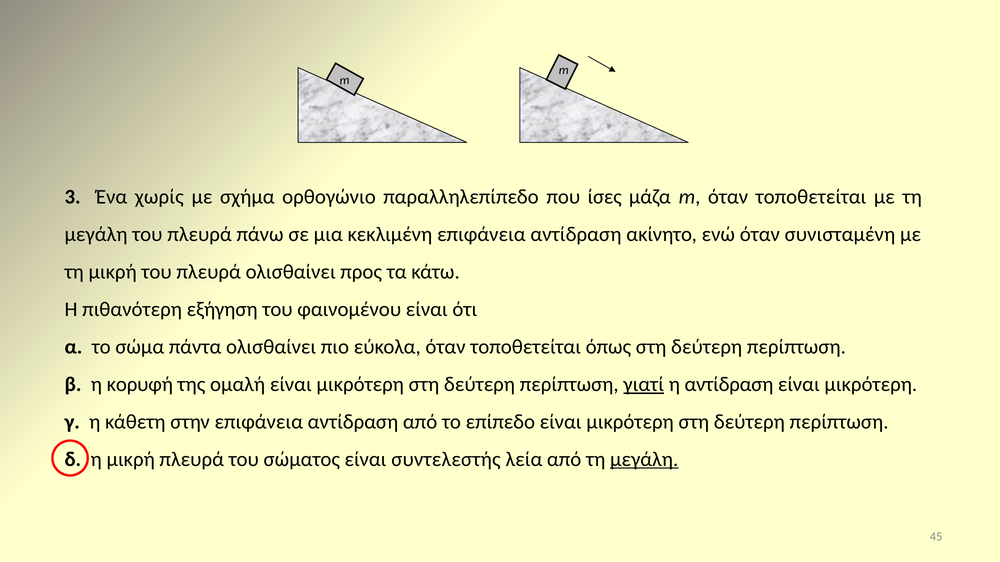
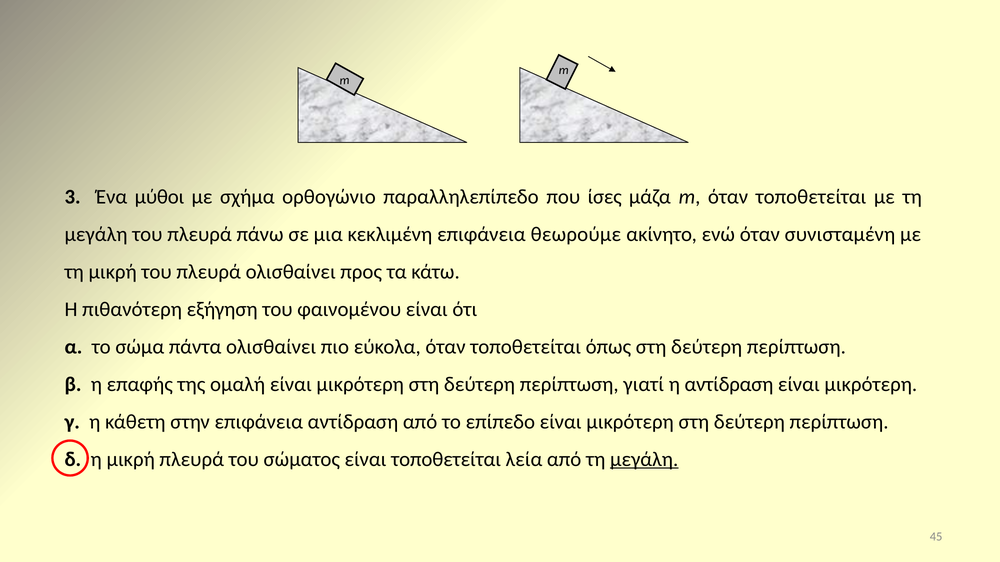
χωρίς: χωρίς -> μύθοι
κεκλιμένη επιφάνεια αντίδραση: αντίδραση -> θεωρούμε
κορυφή: κορυφή -> επαφής
γιατί underline: present -> none
είναι συντελεστής: συντελεστής -> τοποθετείται
